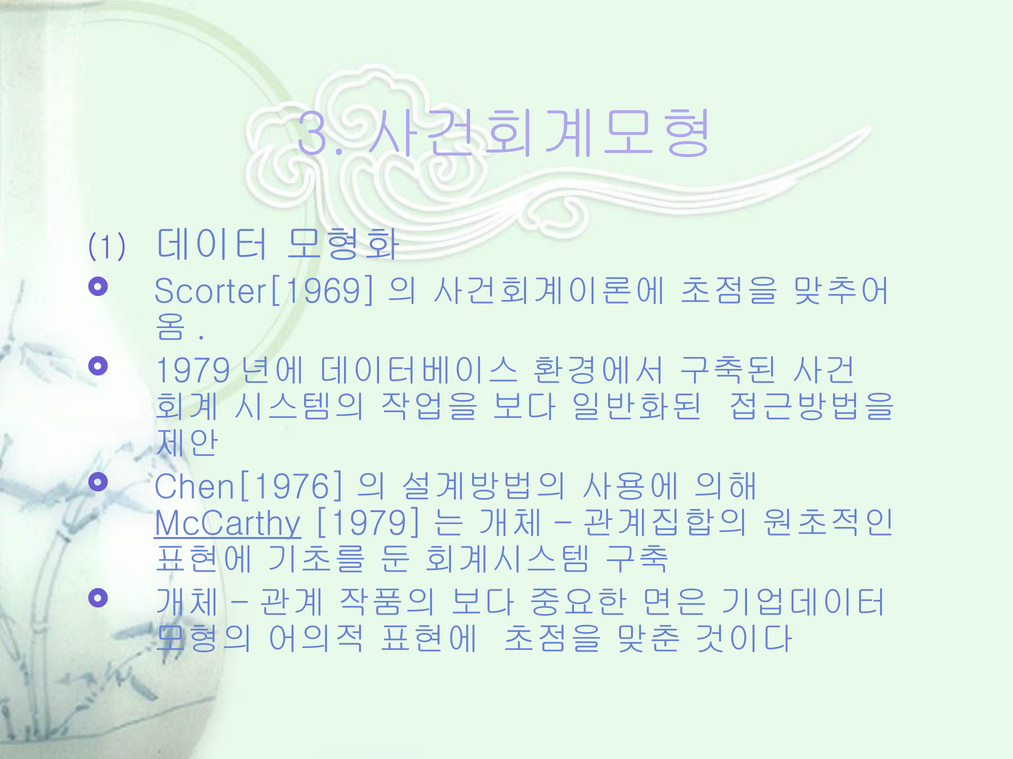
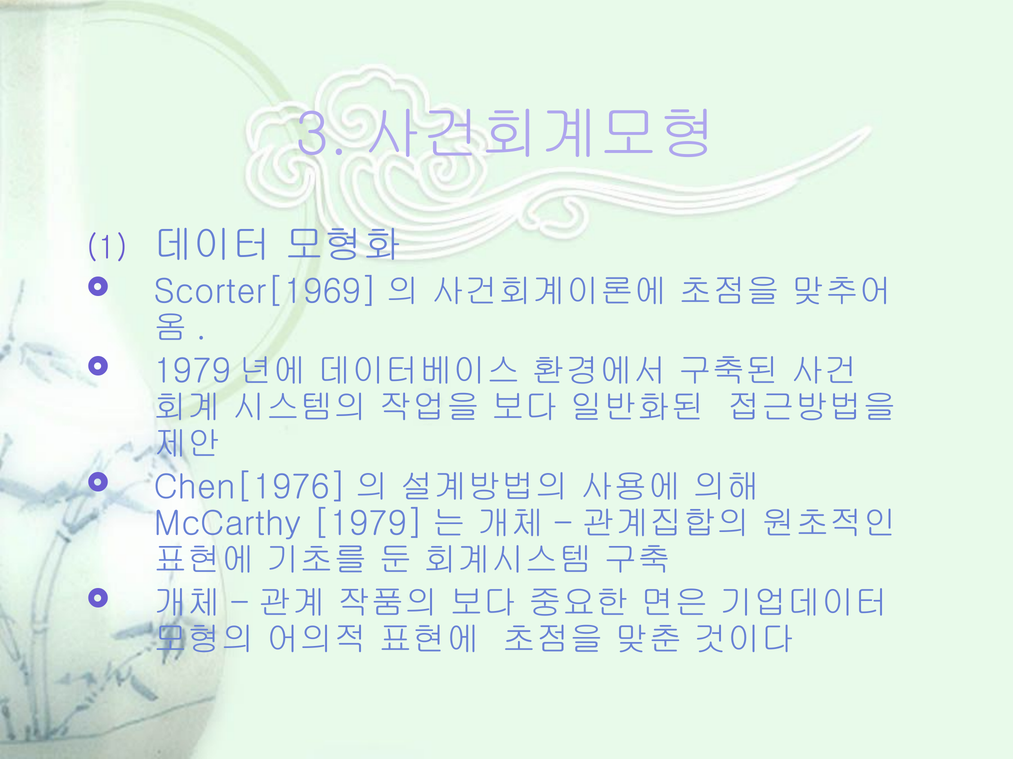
McCarthy underline: present -> none
